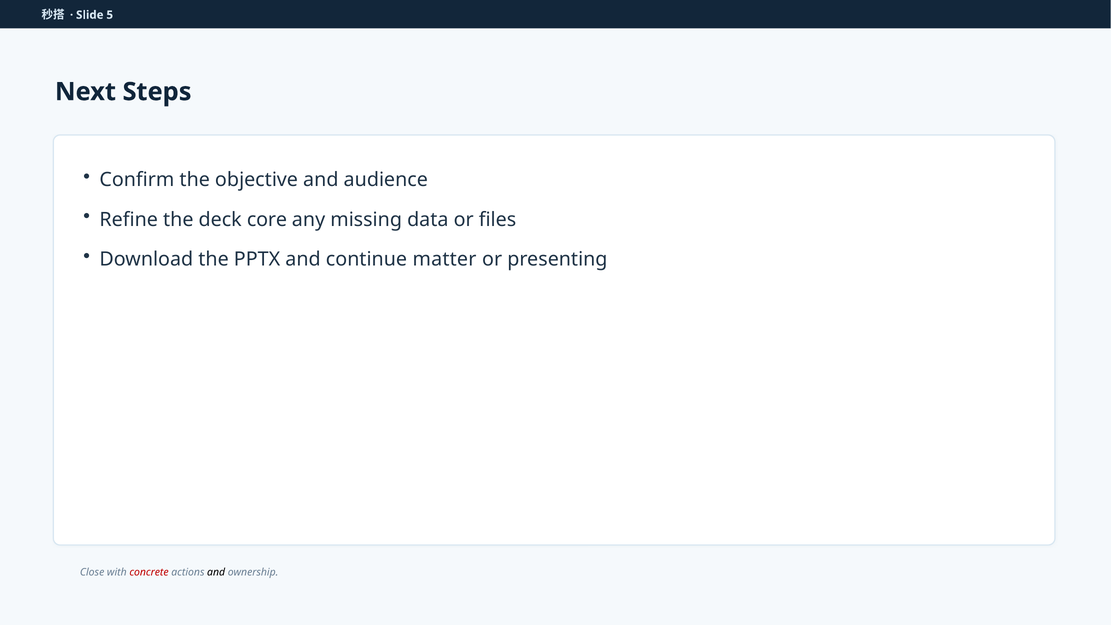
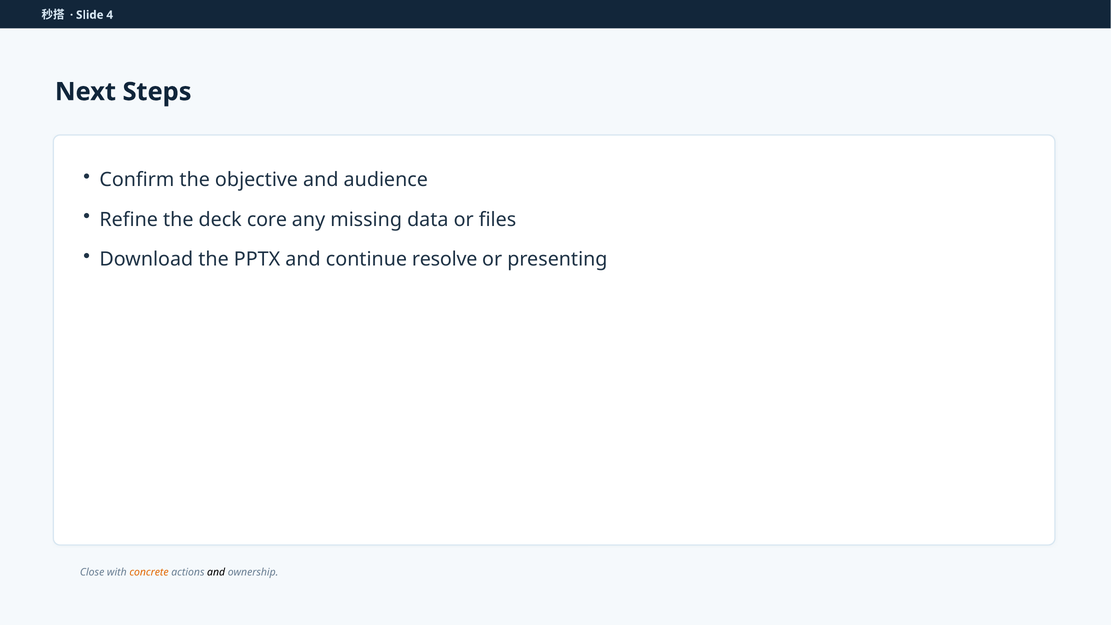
5: 5 -> 4
matter: matter -> resolve
concrete colour: red -> orange
